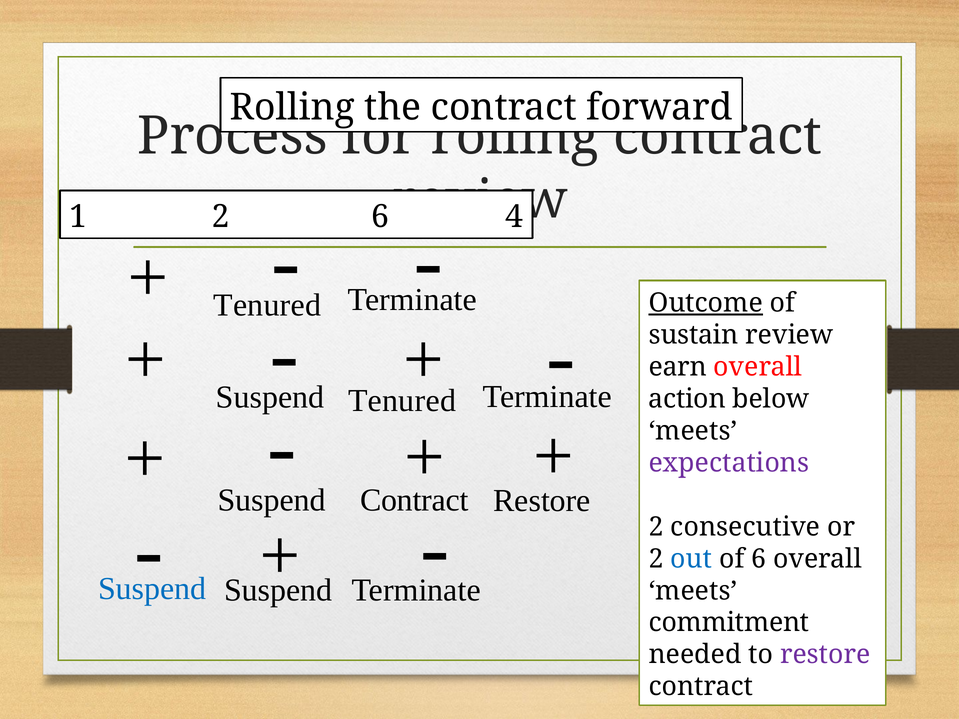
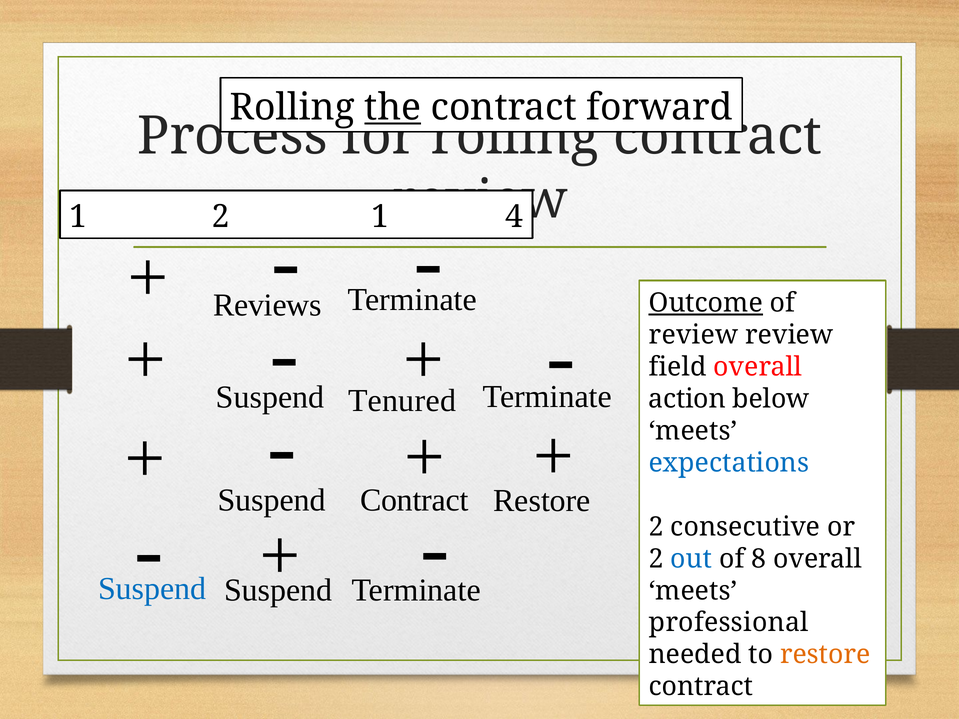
the underline: none -> present
2 6: 6 -> 1
Tenured at (267, 305): Tenured -> Reviews
sustain at (694, 335): sustain -> review
earn: earn -> field
expectations colour: purple -> blue
of 6: 6 -> 8
commitment: commitment -> professional
restore at (825, 655) colour: purple -> orange
